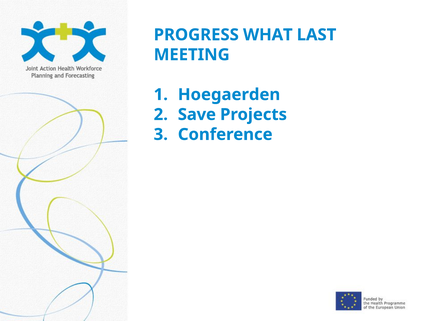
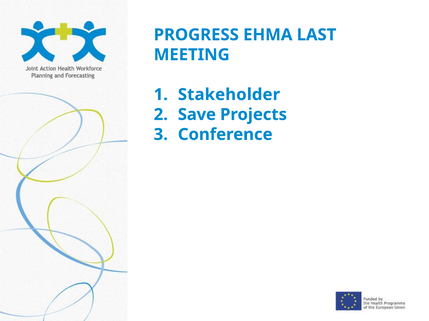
WHAT: WHAT -> EHMA
Hoegaerden: Hoegaerden -> Stakeholder
